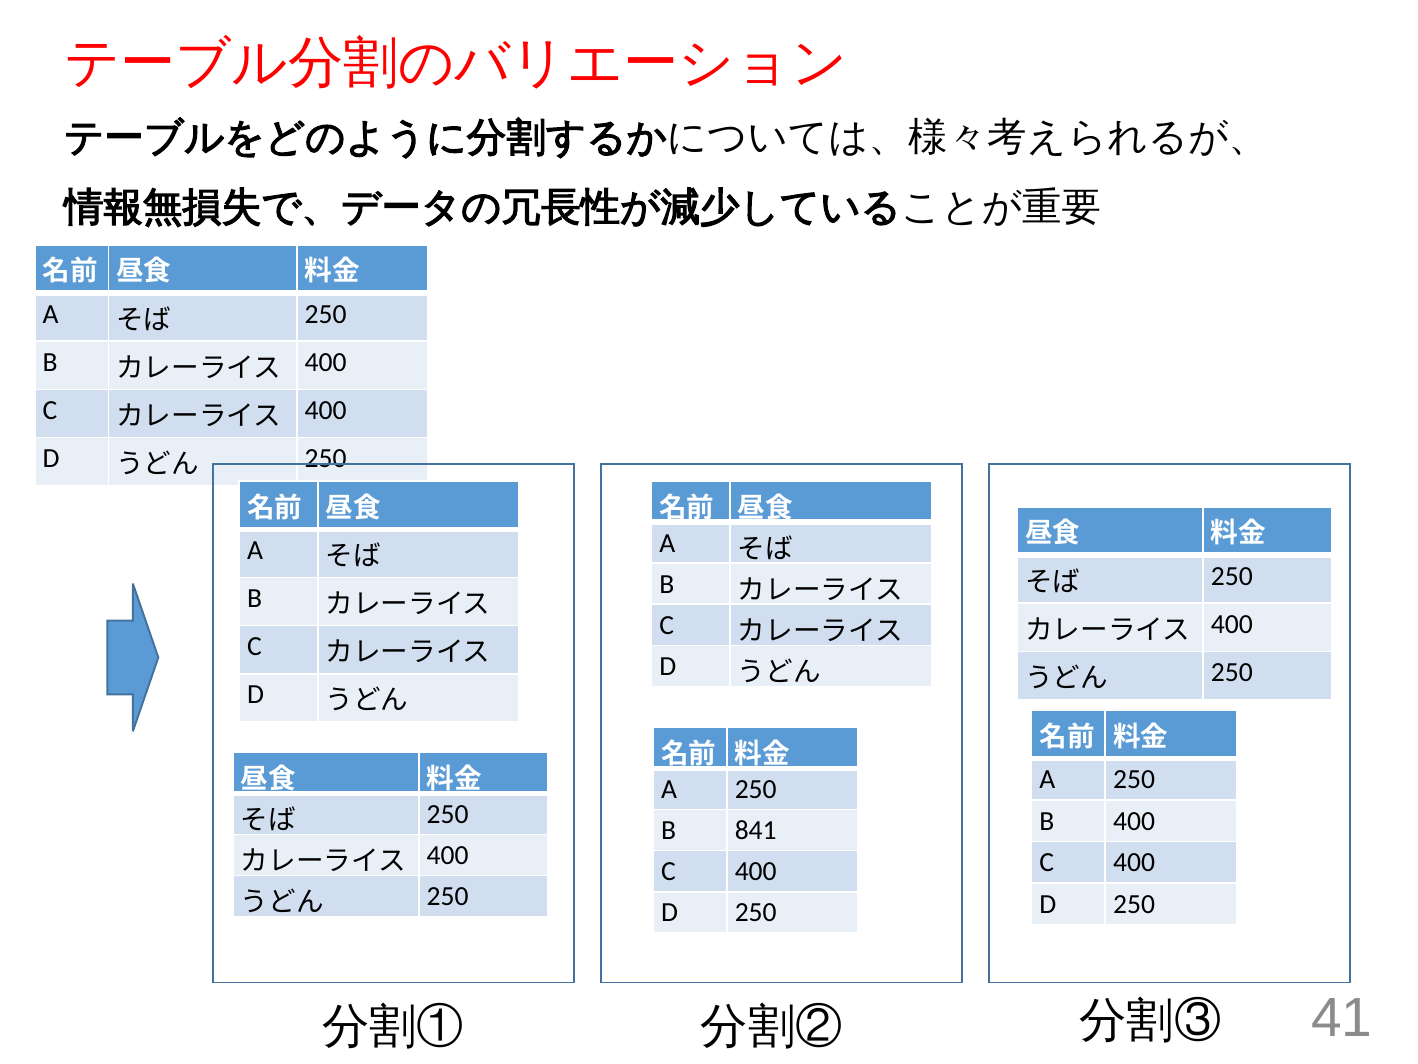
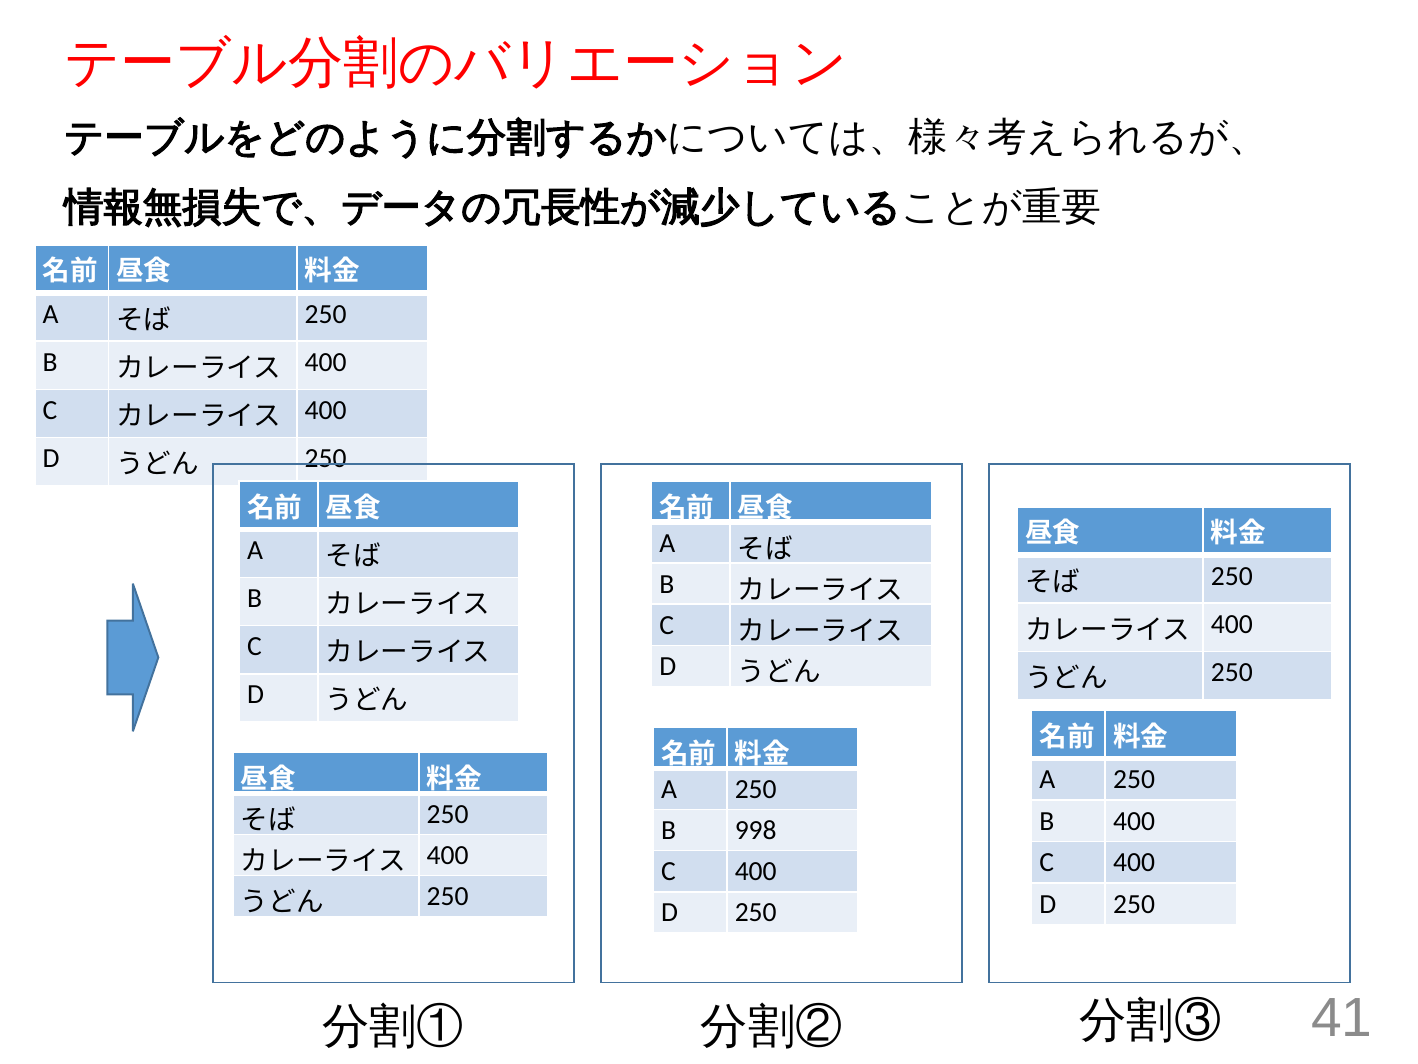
841: 841 -> 998
